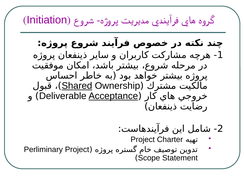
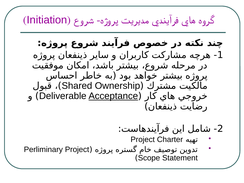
Shared underline: present -> none
